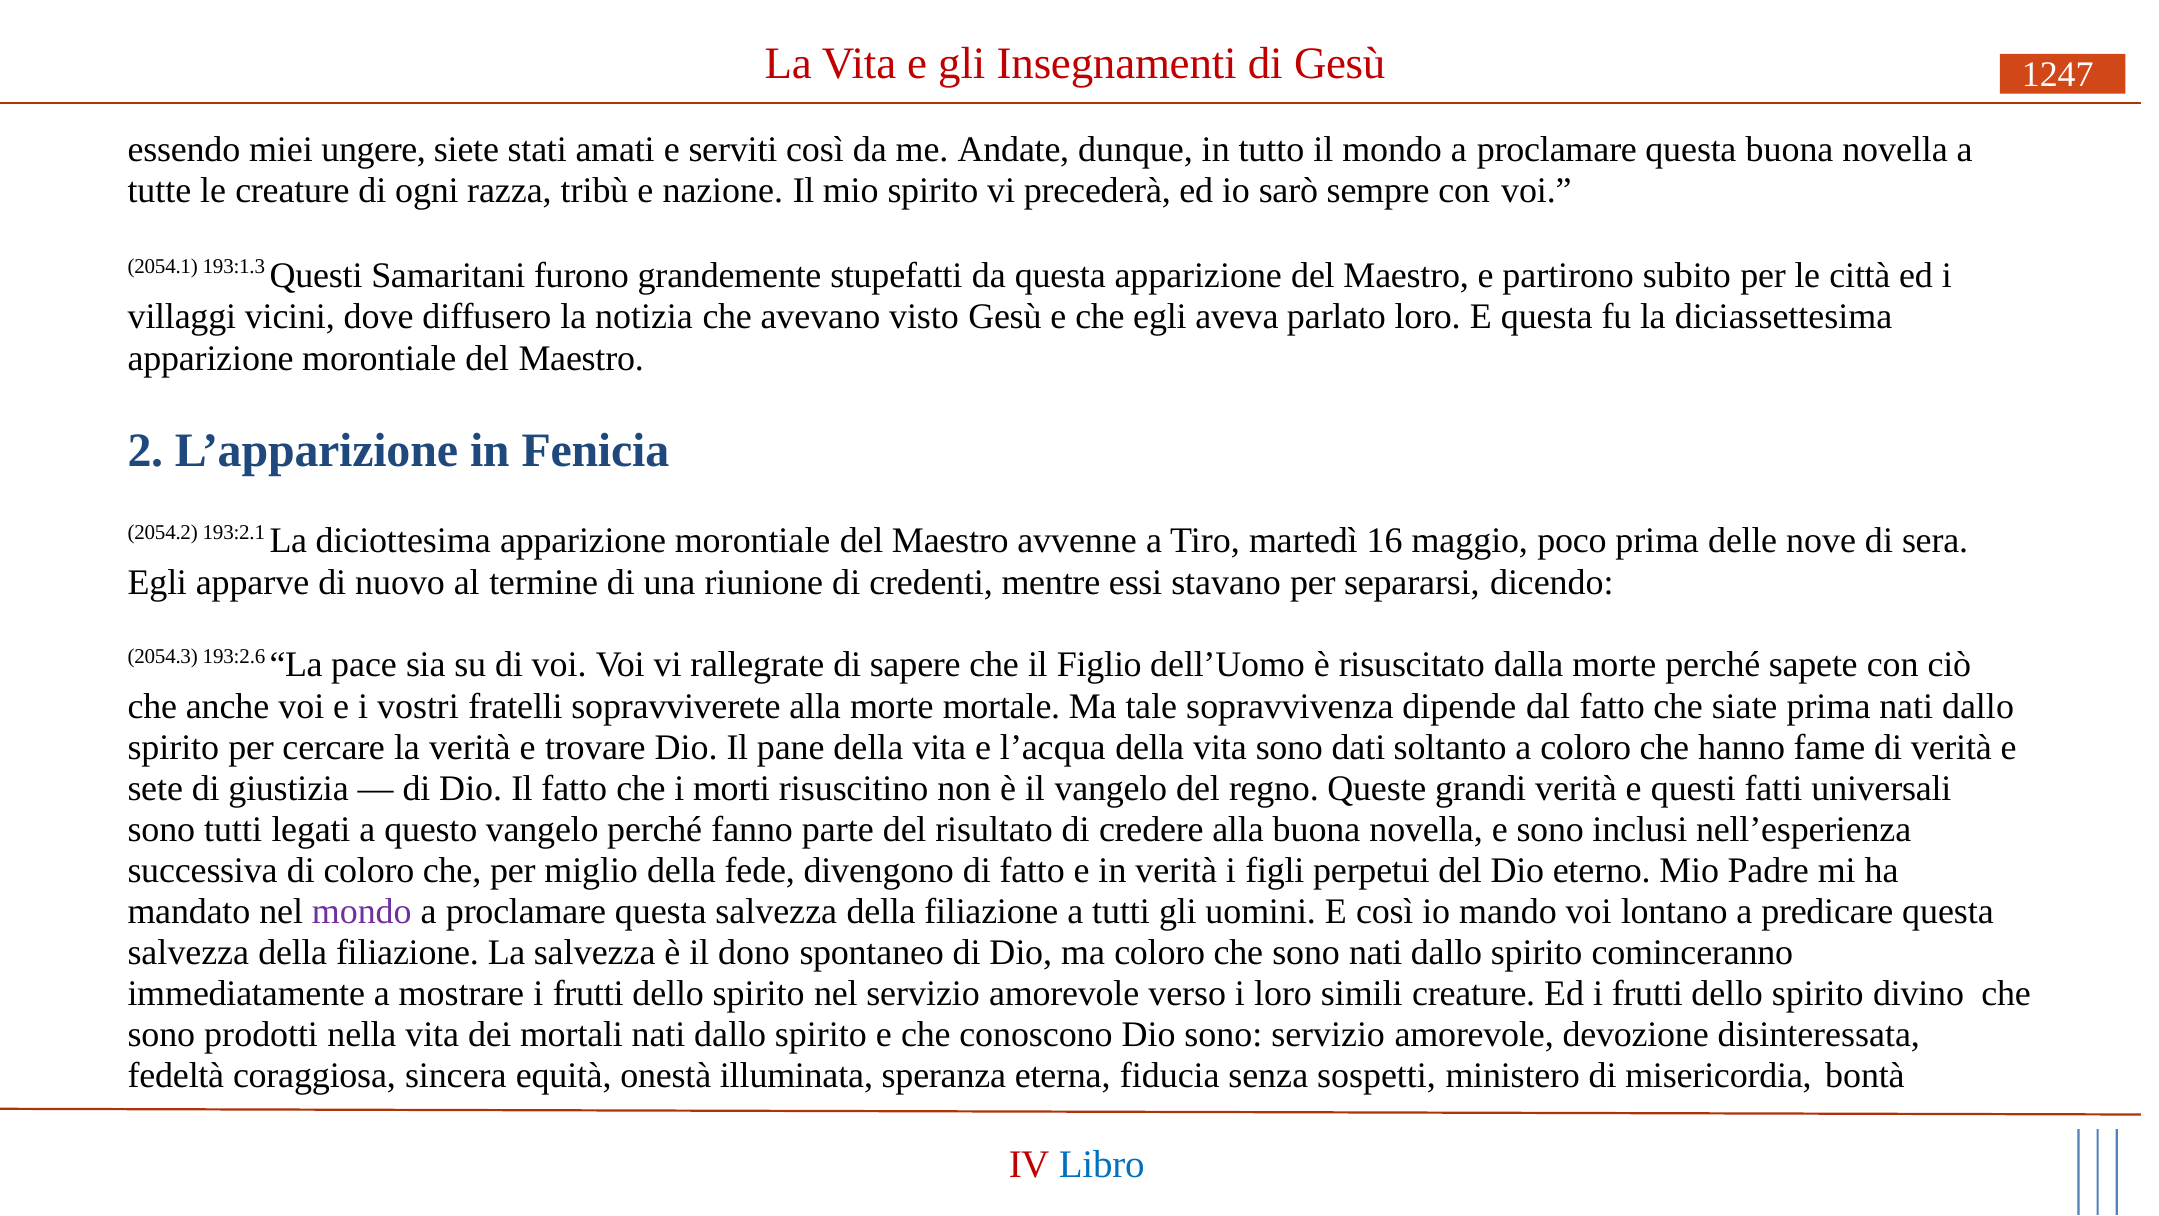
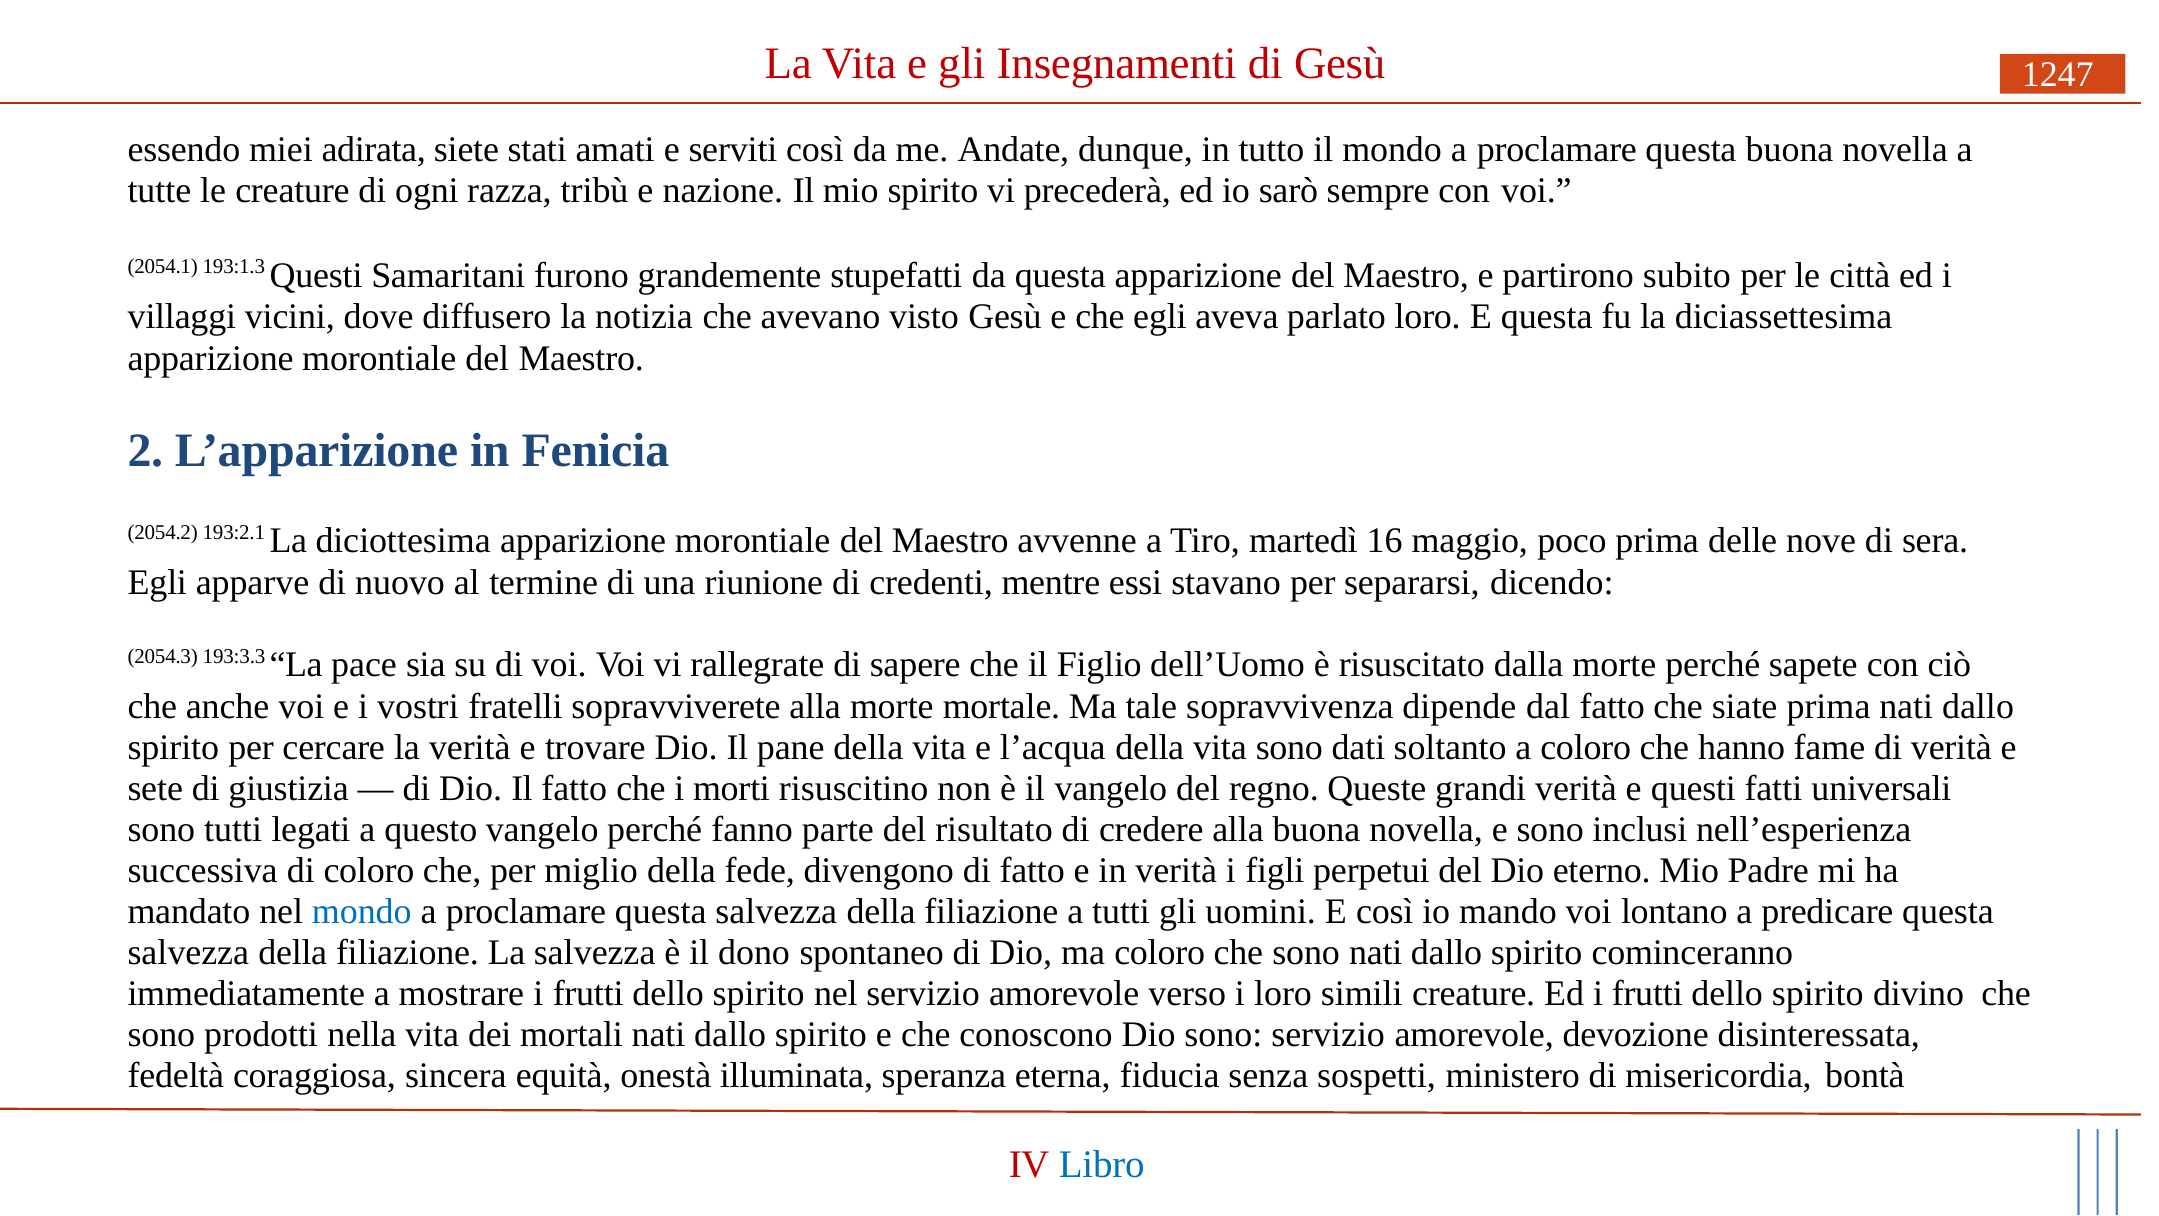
ungere: ungere -> adirata
193:2.6: 193:2.6 -> 193:3.3
mondo at (362, 911) colour: purple -> blue
